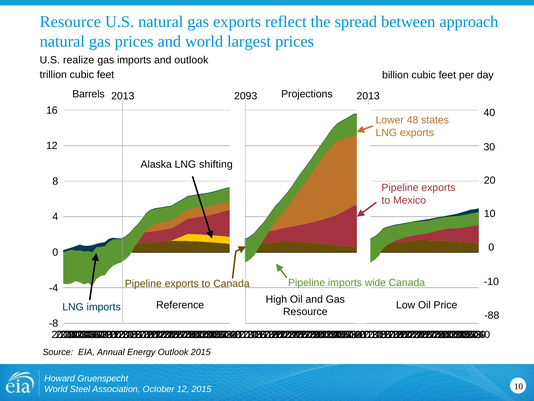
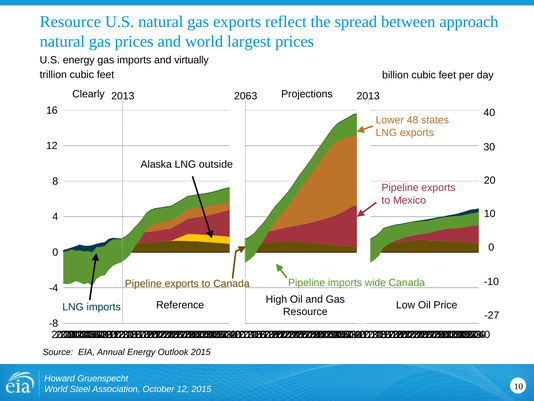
U.S realize: realize -> energy
and outlook: outlook -> virtually
Barrels: Barrels -> Clearly
2093: 2093 -> 2063
shifting: shifting -> outside
-88: -88 -> -27
